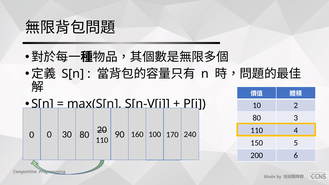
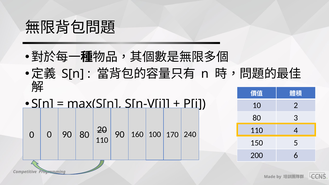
0 30: 30 -> 90
